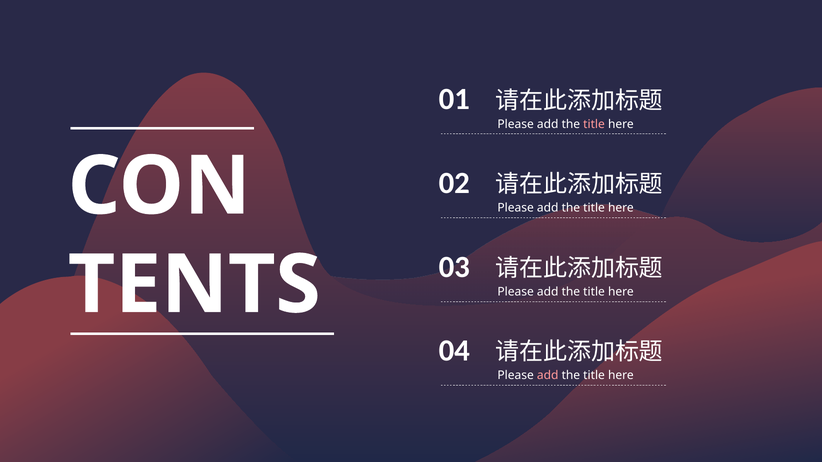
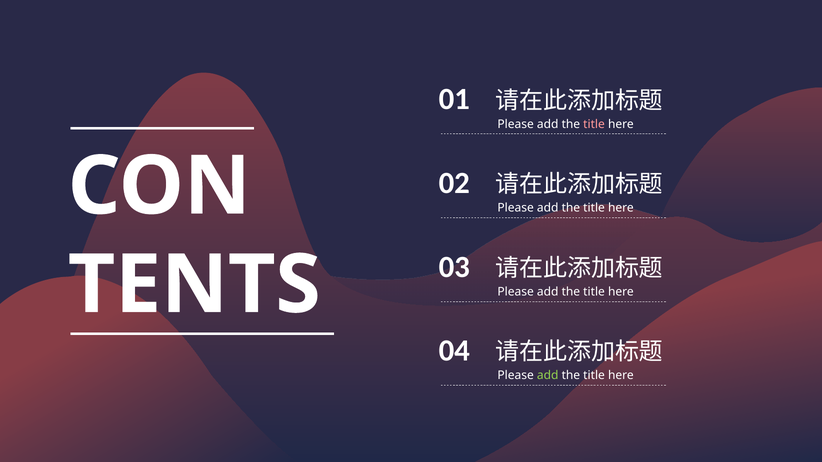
add at (548, 376) colour: pink -> light green
